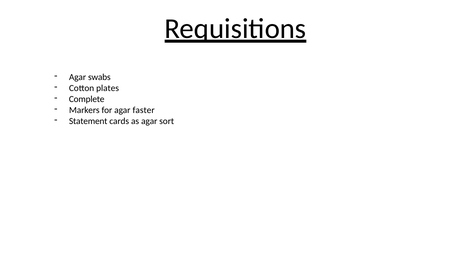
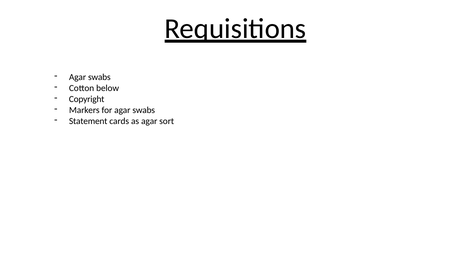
plates: plates -> below
Complete: Complete -> Copyright
for agar faster: faster -> swabs
